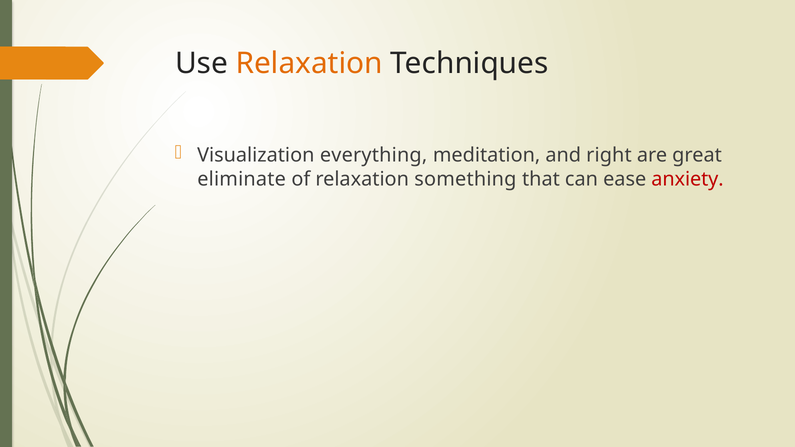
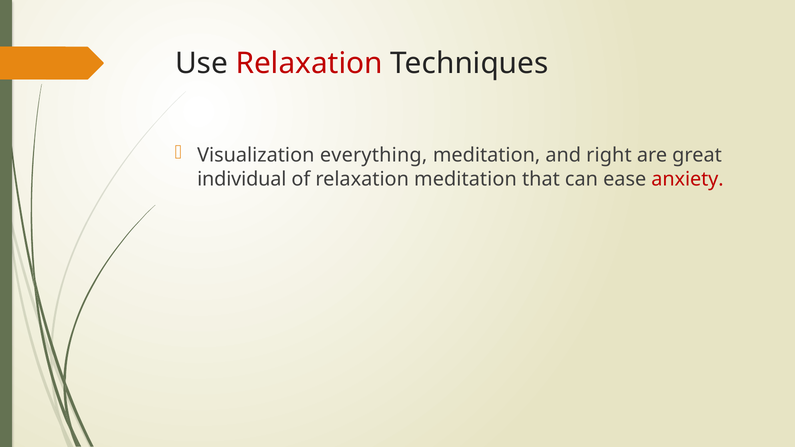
Relaxation at (309, 64) colour: orange -> red
eliminate: eliminate -> individual
relaxation something: something -> meditation
